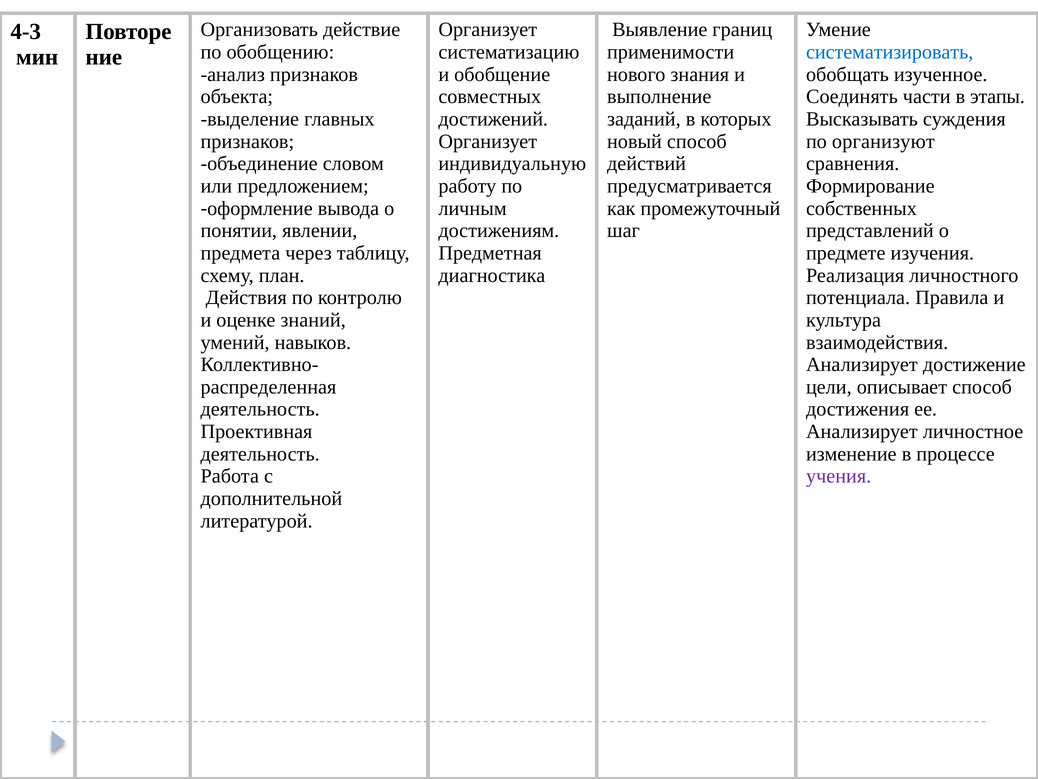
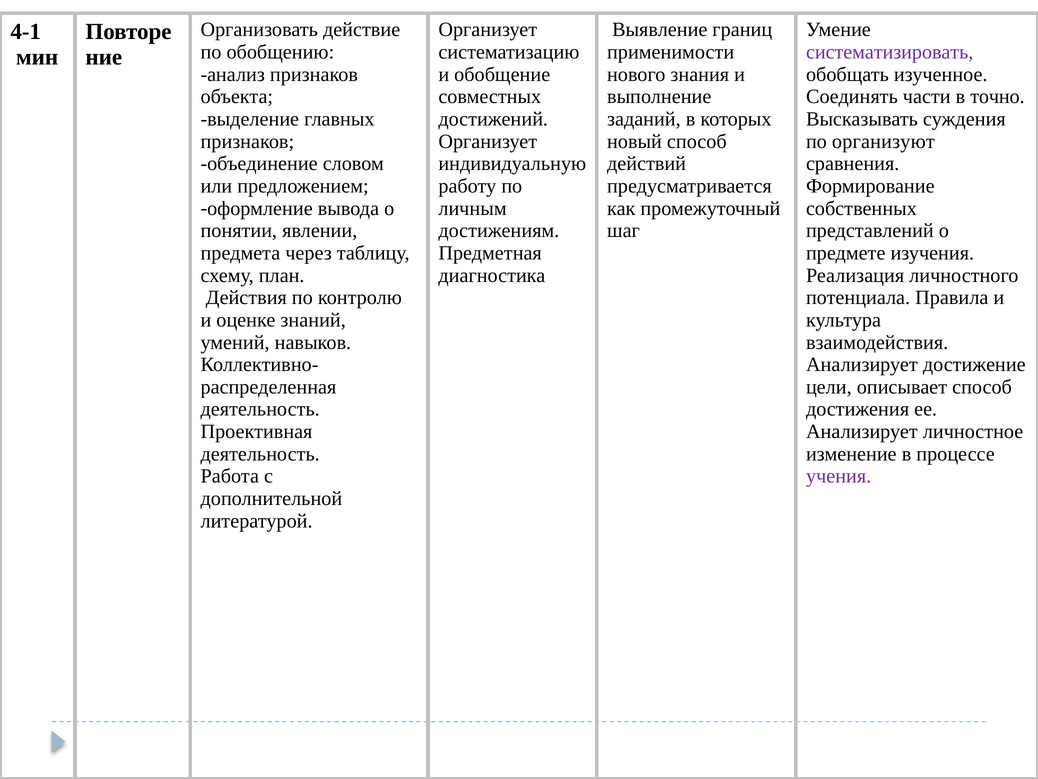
4-3: 4-3 -> 4-1
систематизировать colour: blue -> purple
этапы: этапы -> точно
